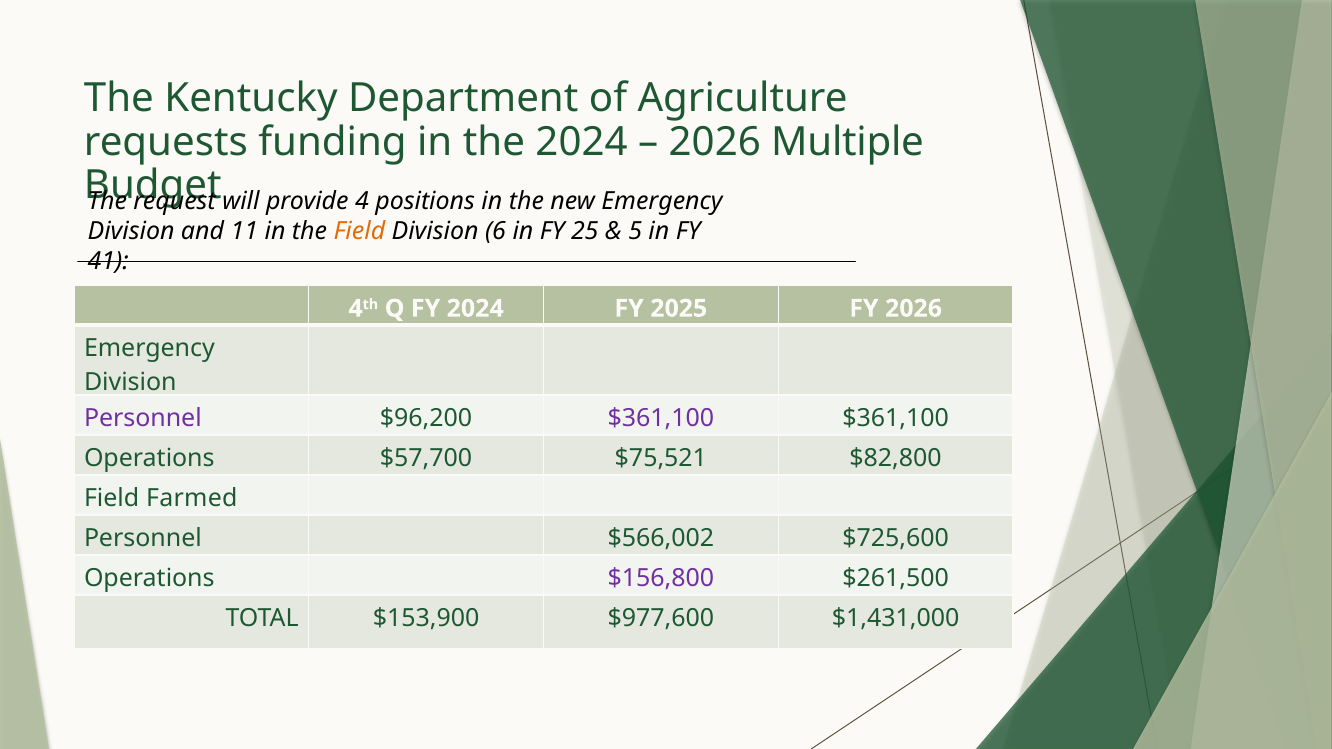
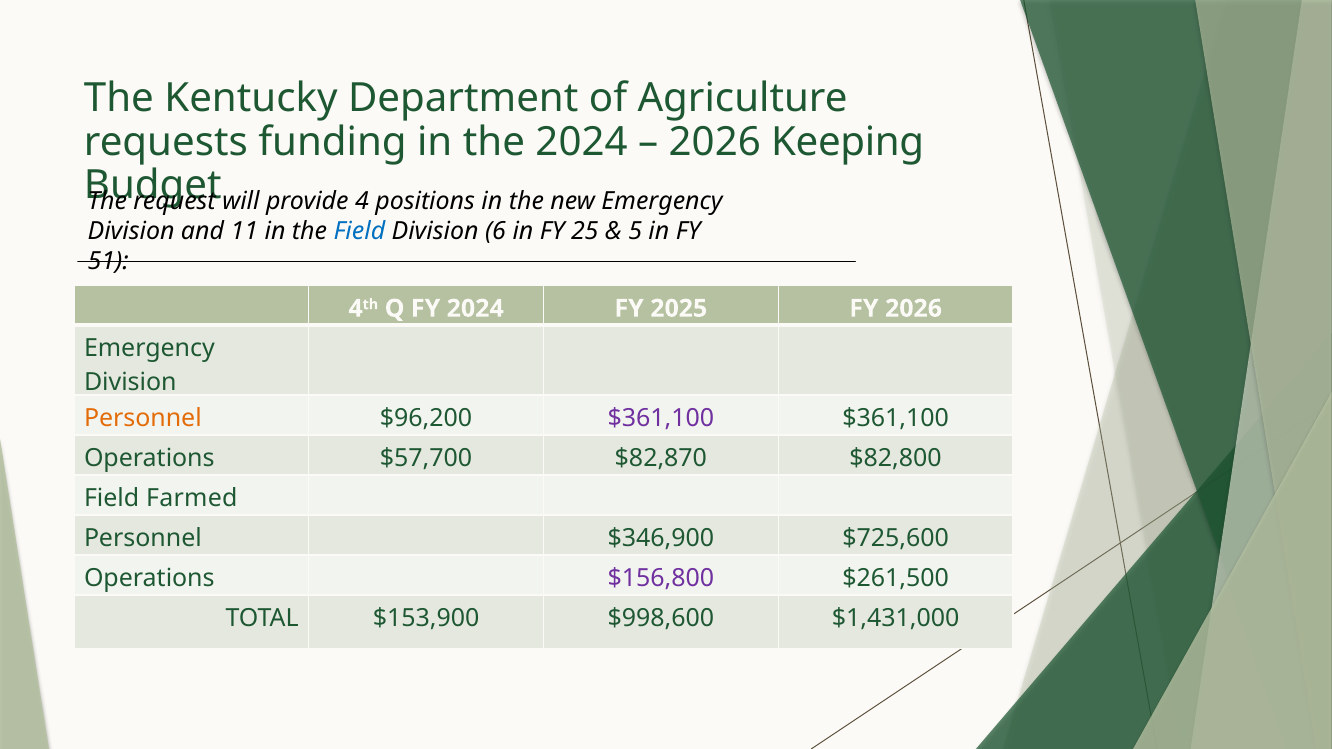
Multiple: Multiple -> Keeping
Field at (359, 231) colour: orange -> blue
41: 41 -> 51
Personnel at (143, 419) colour: purple -> orange
$75,521: $75,521 -> $82,870
$566,002: $566,002 -> $346,900
$977,600: $977,600 -> $998,600
